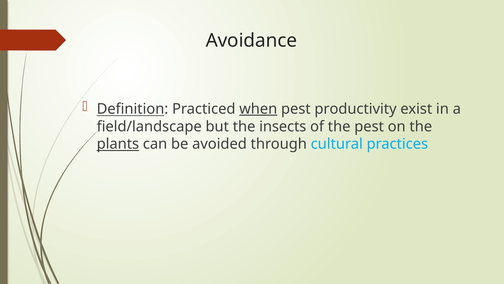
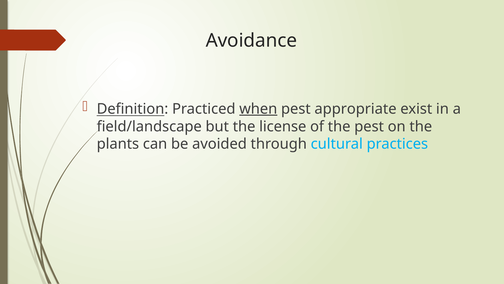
productivity: productivity -> appropriate
insects: insects -> license
plants underline: present -> none
